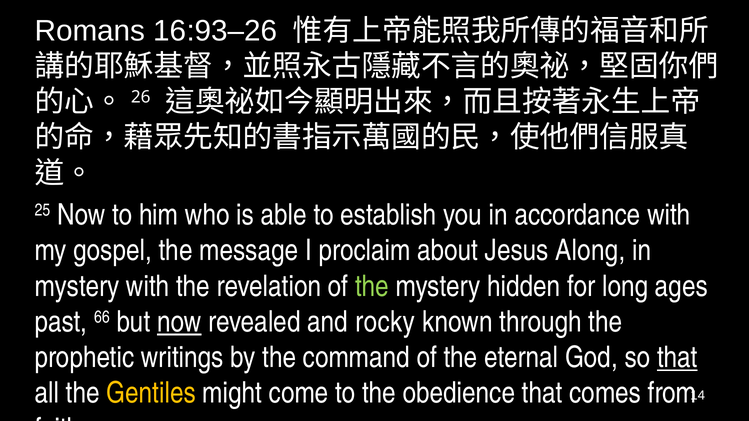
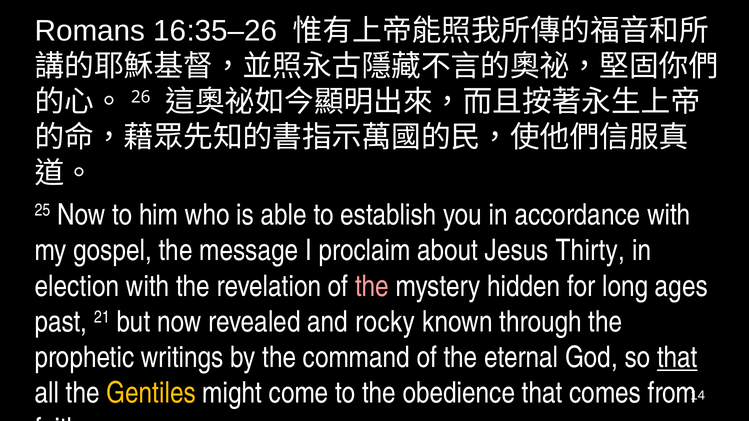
16:93–26: 16:93–26 -> 16:35–26
Along: Along -> Thirty
mystery at (77, 286): mystery -> election
the at (372, 286) colour: light green -> pink
66: 66 -> 21
now at (179, 322) underline: present -> none
